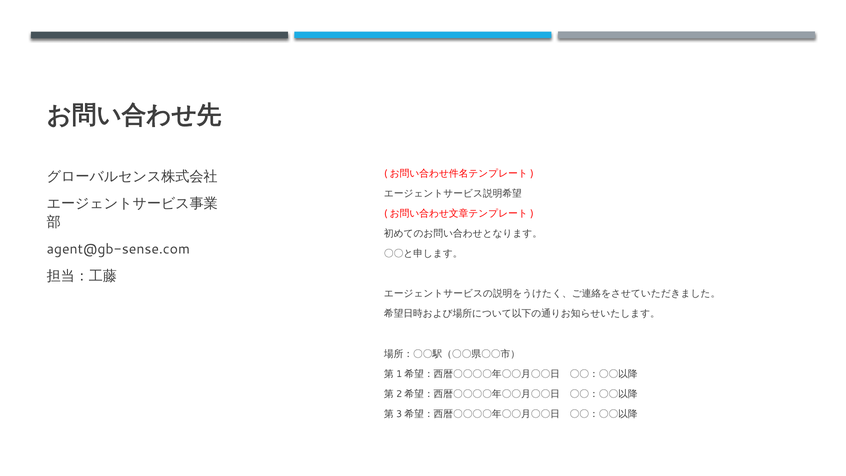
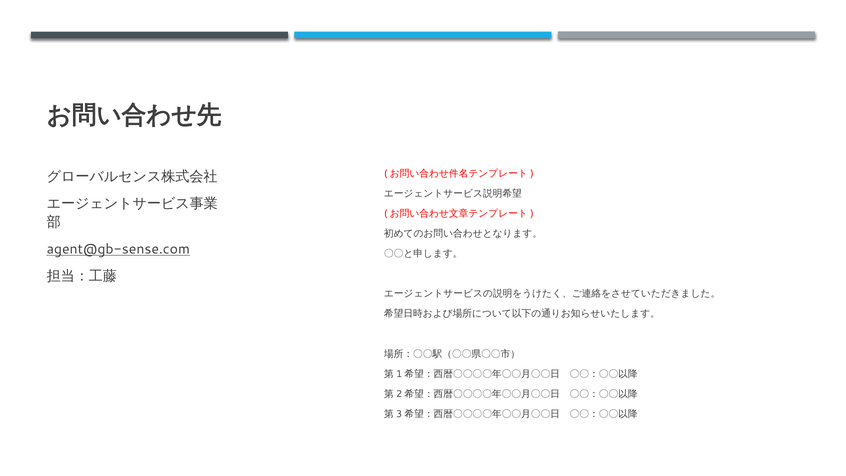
agent@gb-sense.com underline: none -> present
